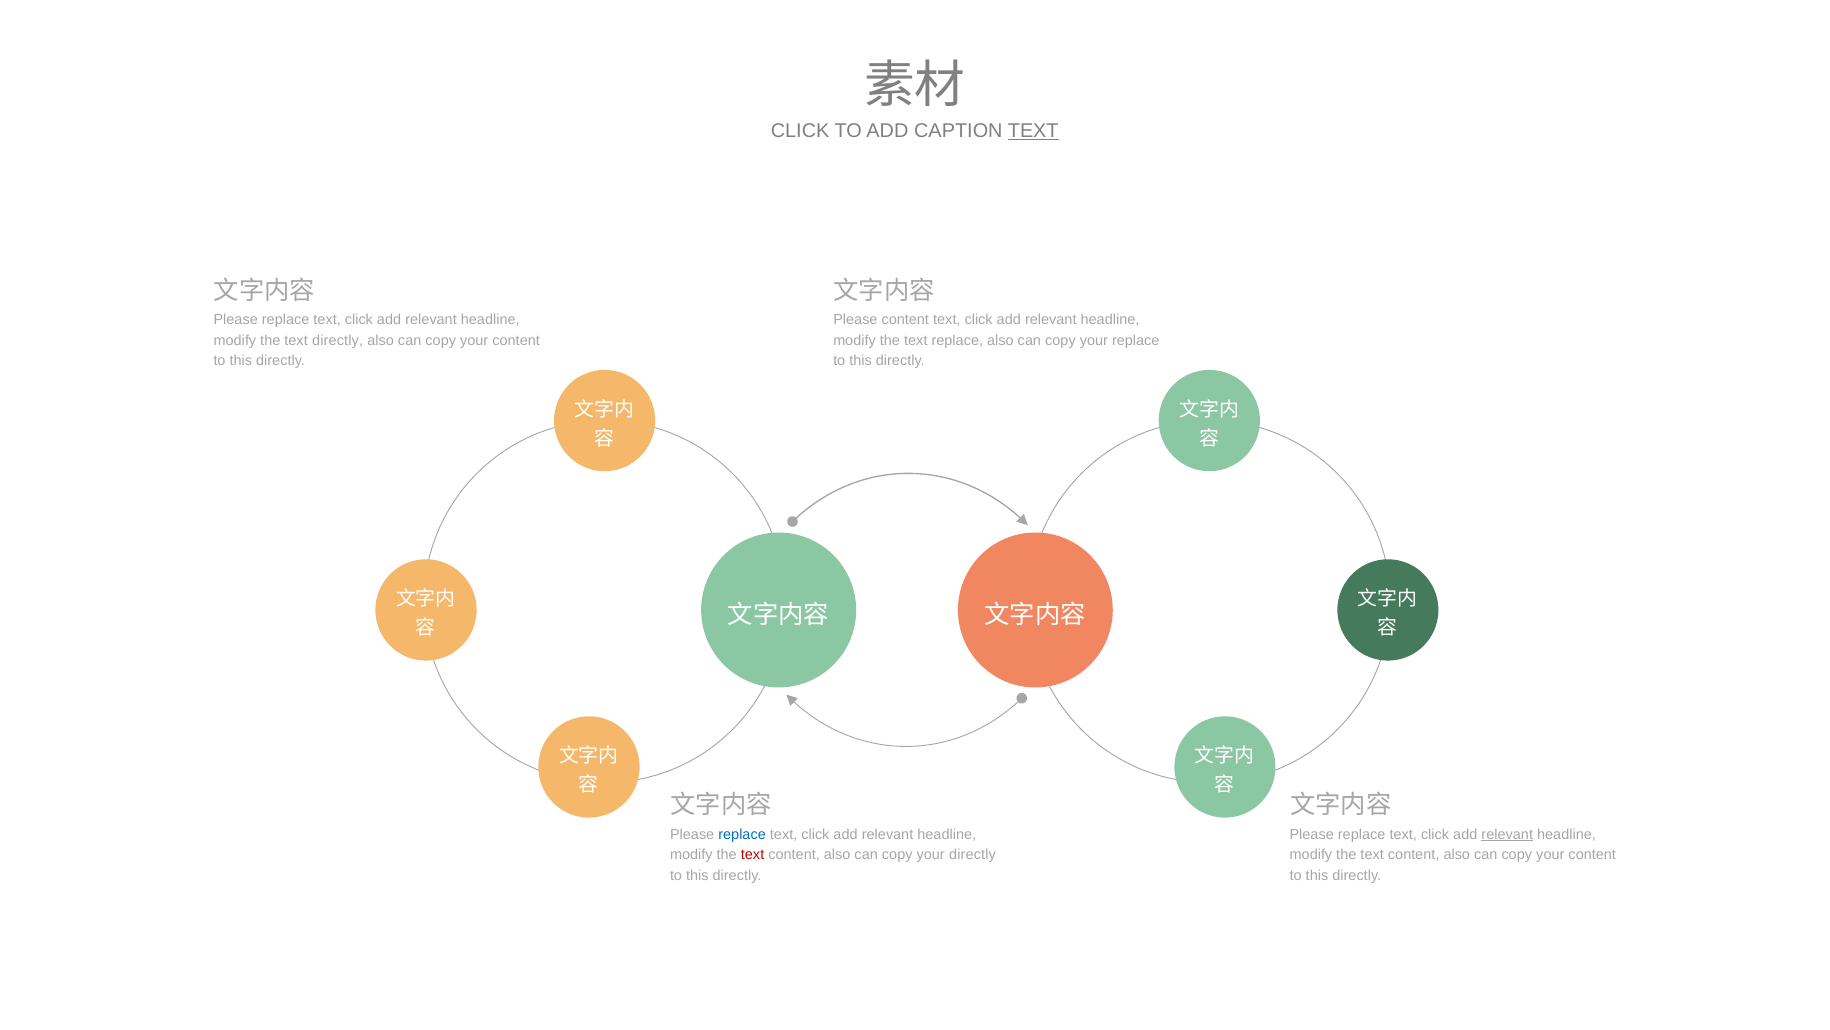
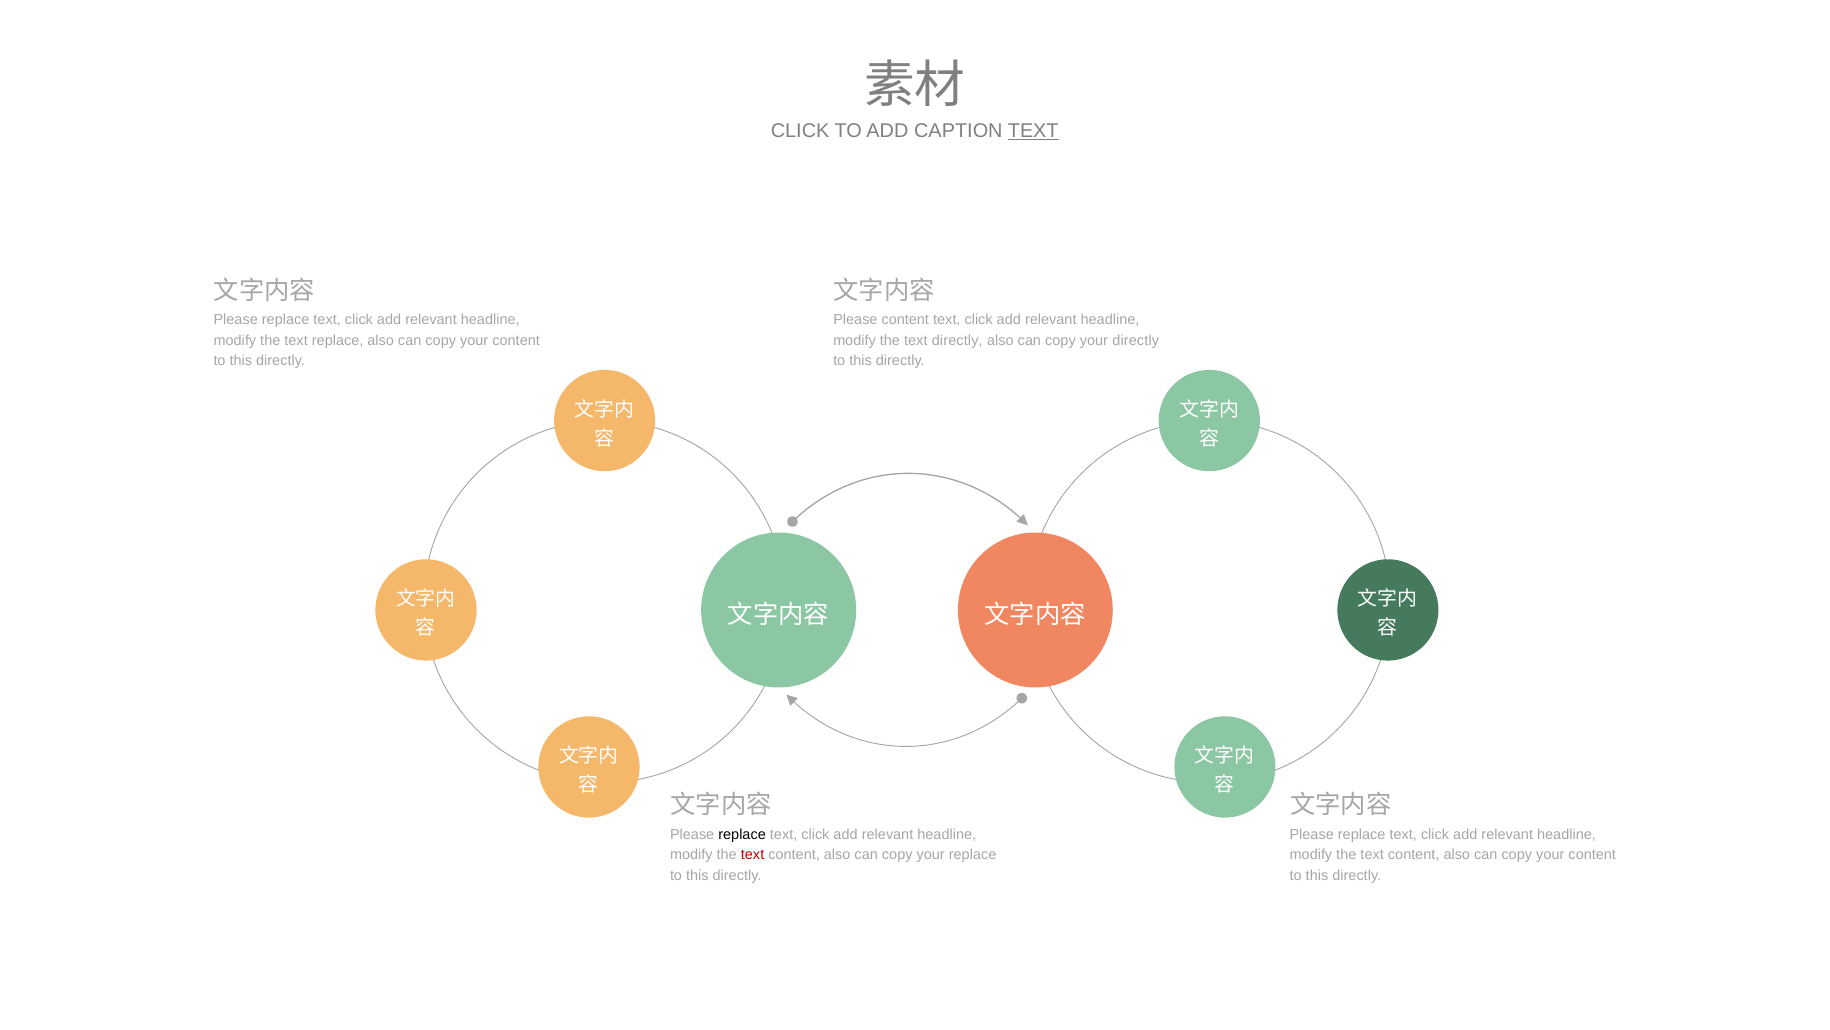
text directly: directly -> replace
text replace: replace -> directly
your replace: replace -> directly
replace at (742, 834) colour: blue -> black
relevant at (1507, 834) underline: present -> none
your directly: directly -> replace
